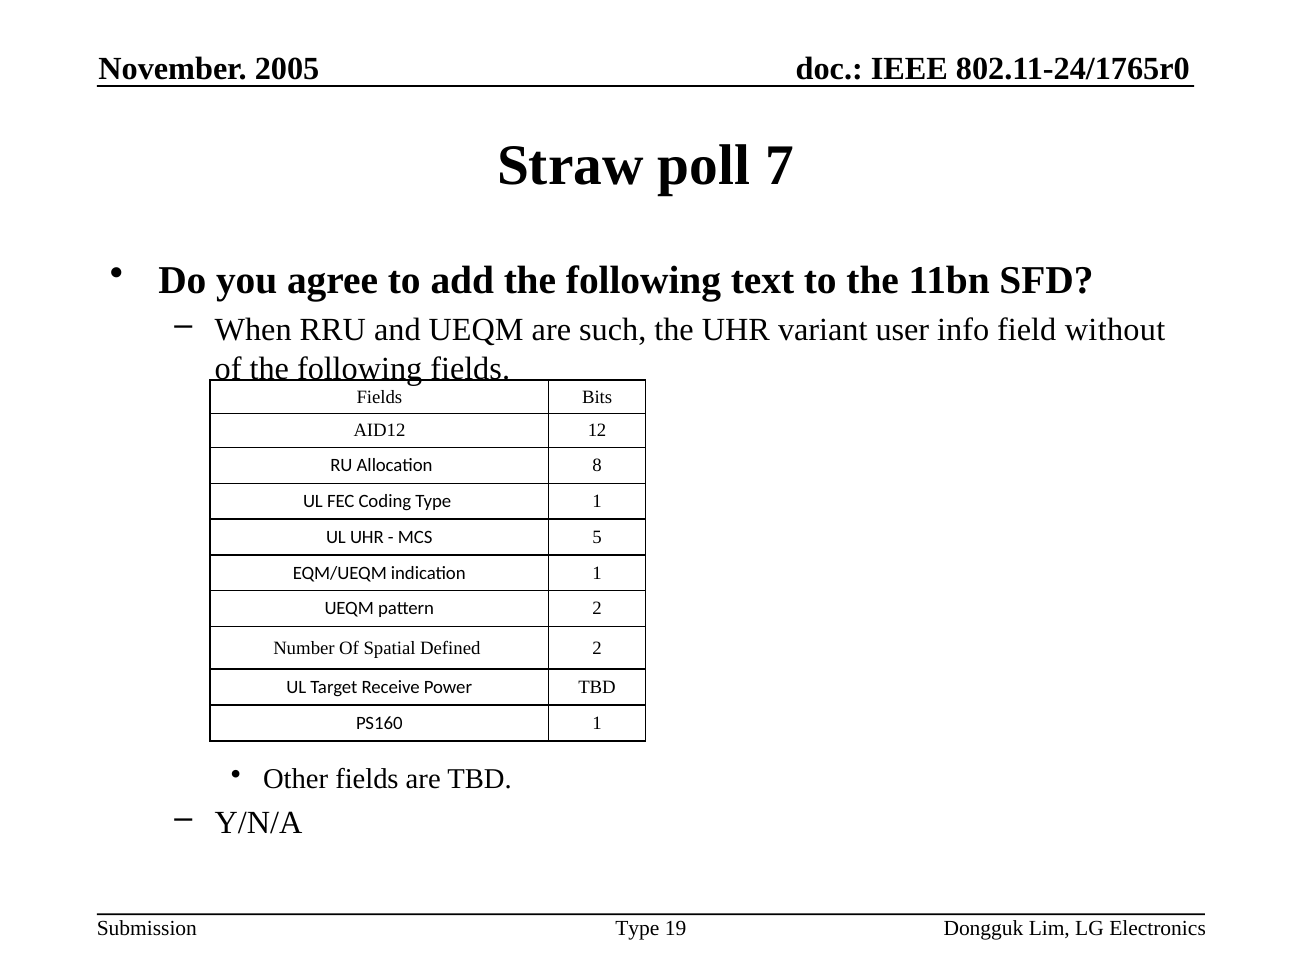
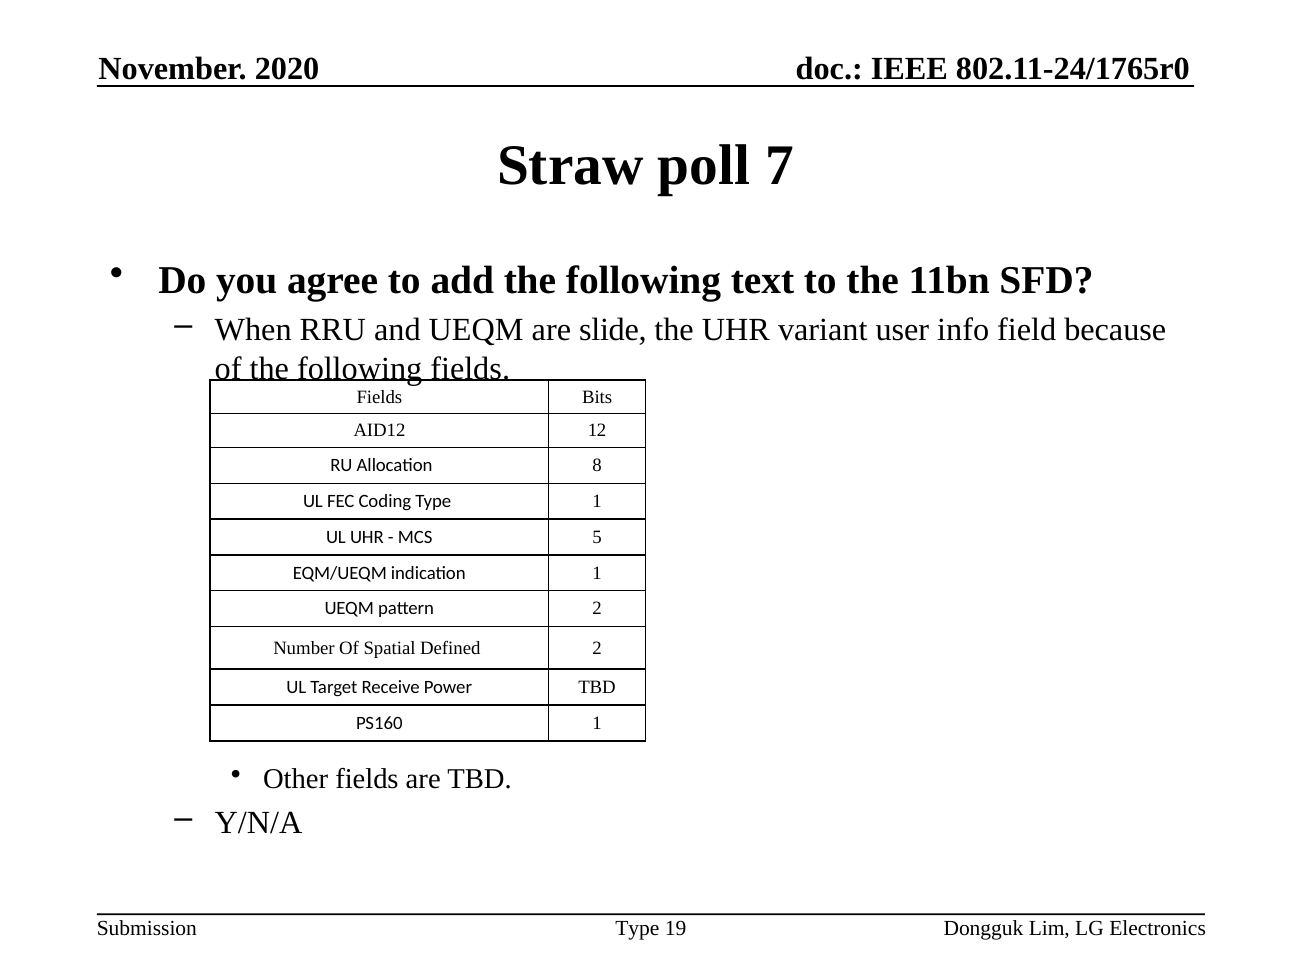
2005: 2005 -> 2020
such: such -> slide
without: without -> because
